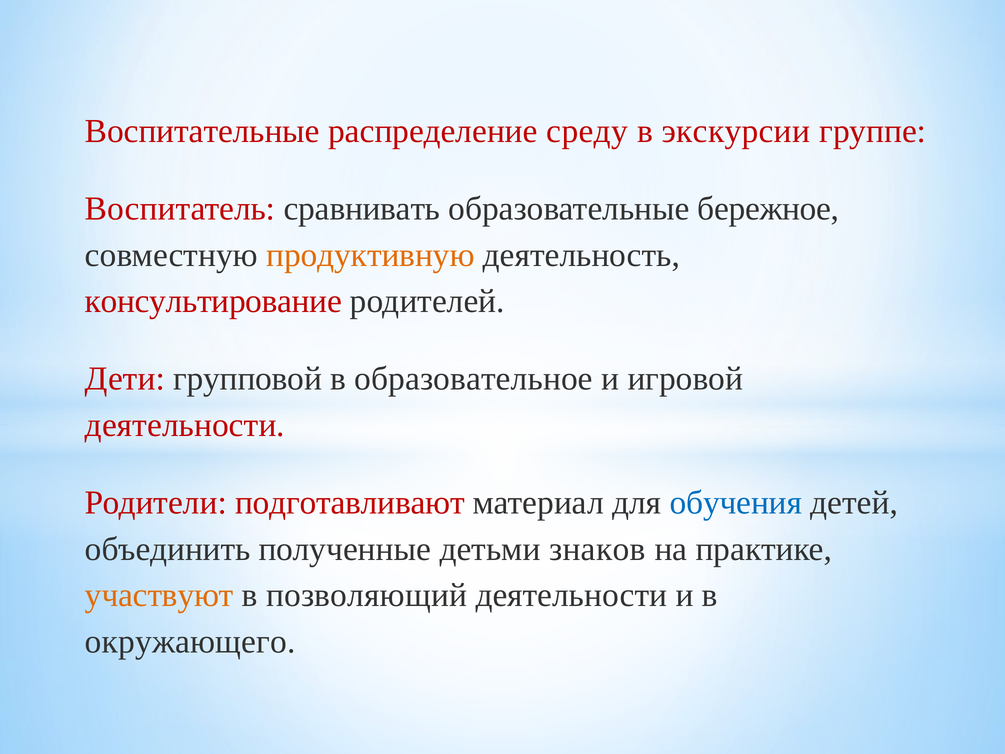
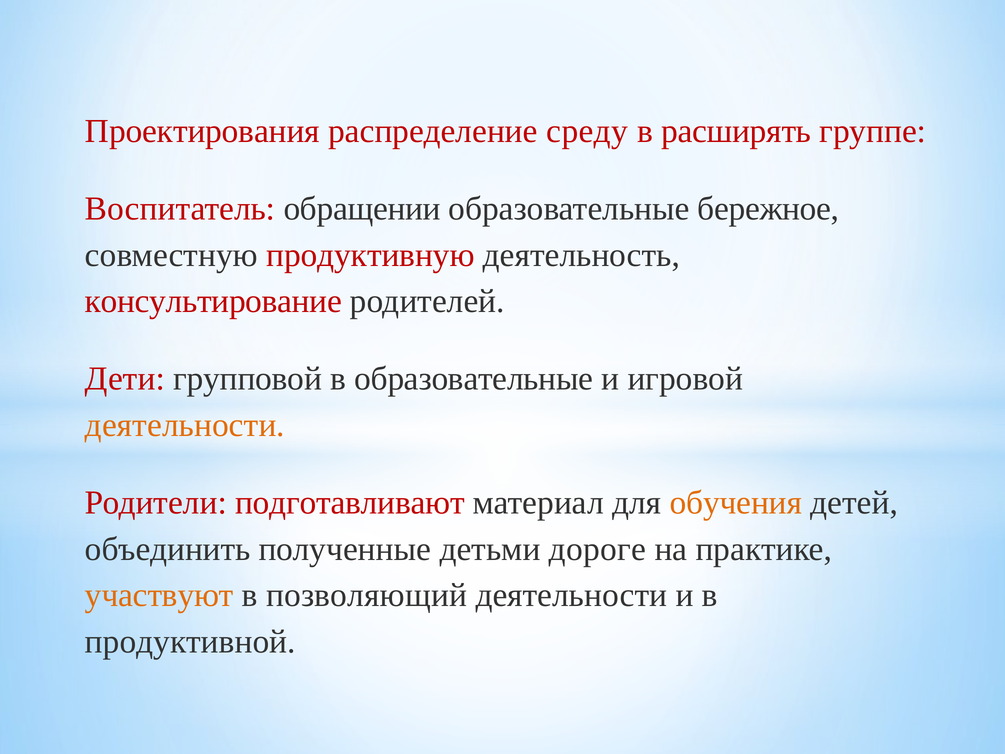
Воспитательные: Воспитательные -> Проектирования
экскурсии: экскурсии -> расширять
сравнивать: сравнивать -> обращении
продуктивную colour: orange -> red
в образовательное: образовательное -> образовательные
деятельности at (185, 425) colour: red -> orange
обучения colour: blue -> orange
знаков: знаков -> дороге
окружающего: окружающего -> продуктивной
